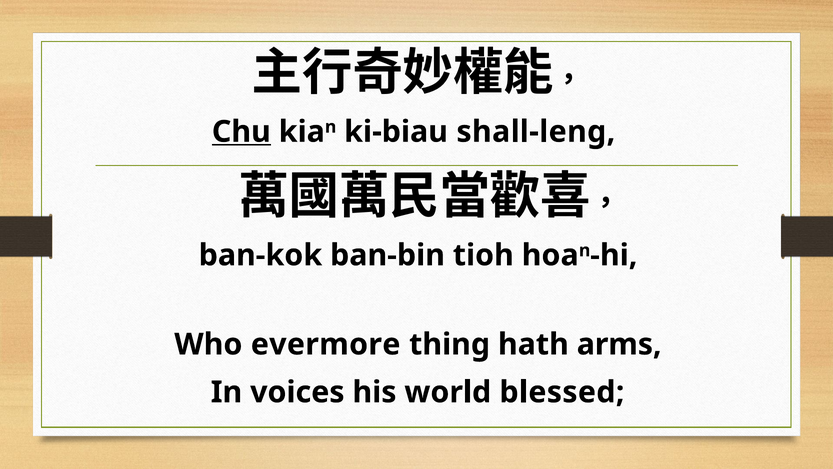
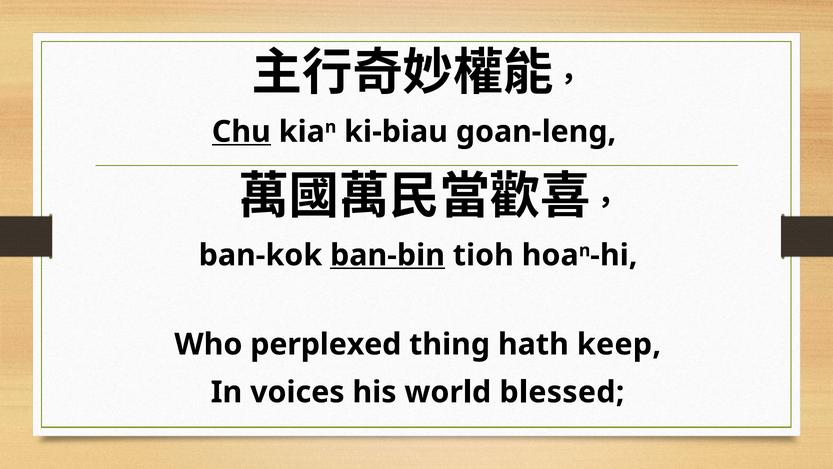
shall-leng: shall-leng -> goan-leng
ban-bin underline: none -> present
evermore: evermore -> perplexed
arms: arms -> keep
